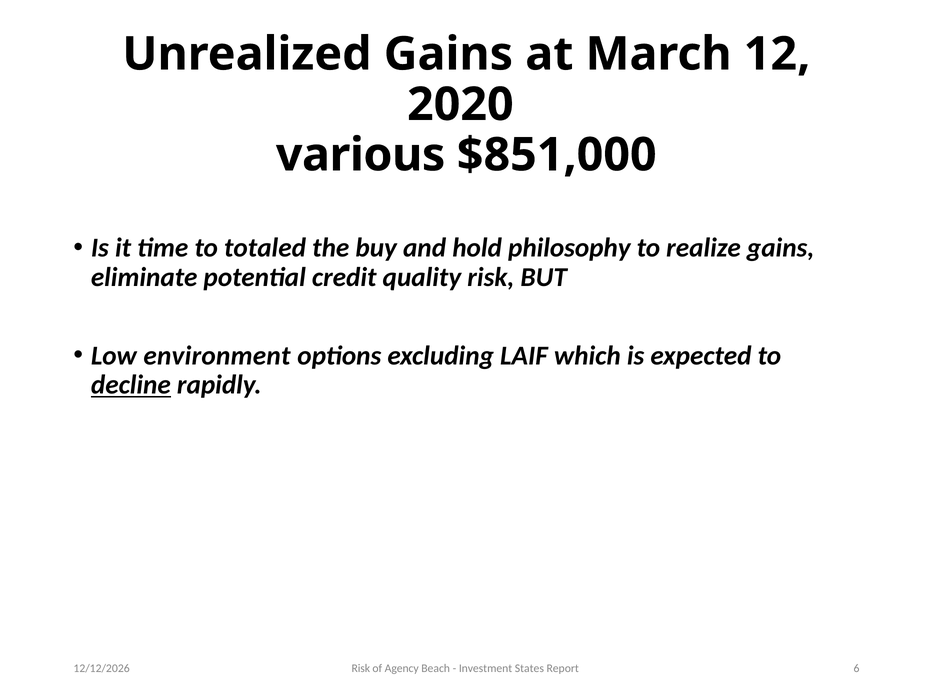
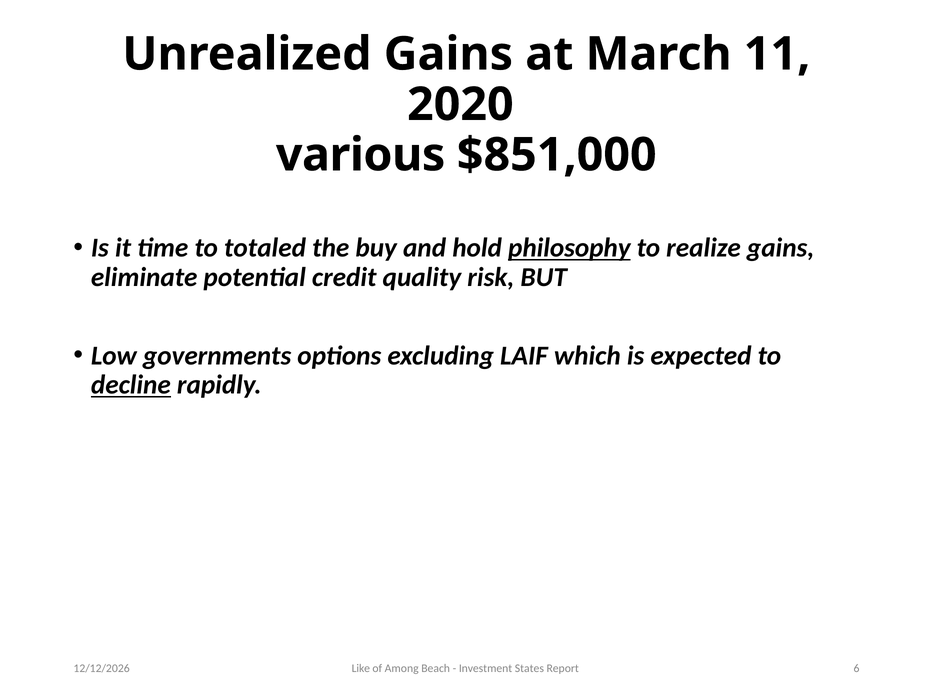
12: 12 -> 11
philosophy underline: none -> present
environment: environment -> governments
Risk at (361, 668): Risk -> Like
Agency: Agency -> Among
